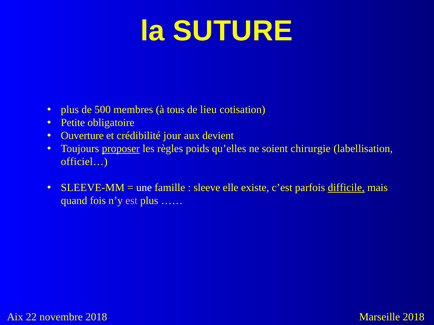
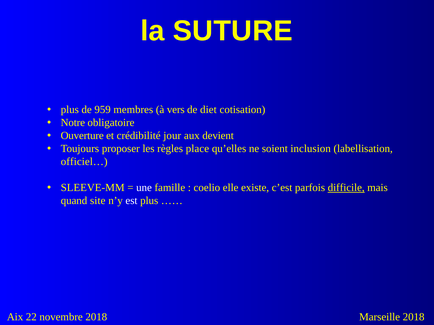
500: 500 -> 959
tous: tous -> vers
lieu: lieu -> diet
Petite: Petite -> Notre
proposer underline: present -> none
poids: poids -> place
chirurgie: chirurgie -> inclusion
sleeve: sleeve -> coelio
fois: fois -> site
est colour: pink -> white
